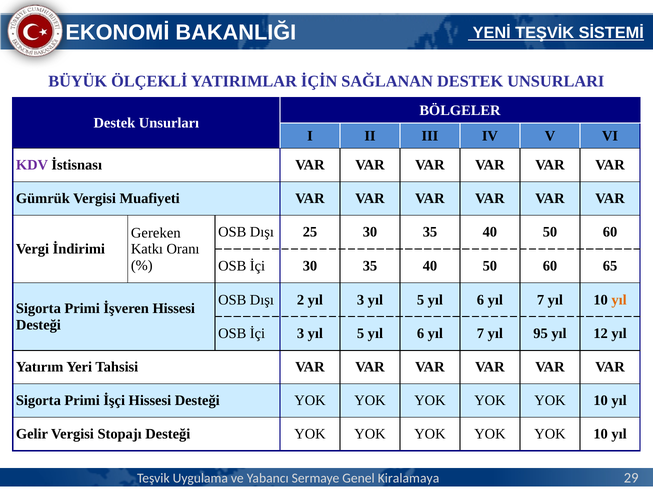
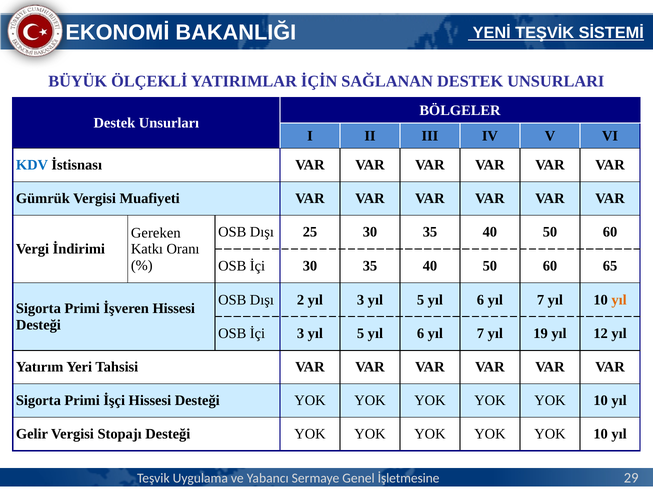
KDV colour: purple -> blue
95: 95 -> 19
Kiralamaya: Kiralamaya -> İşletmesine
